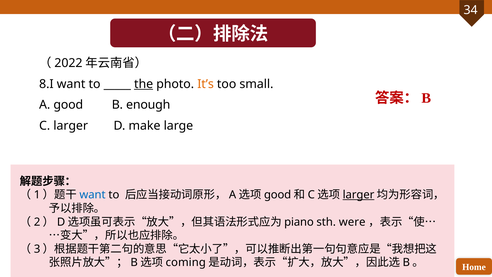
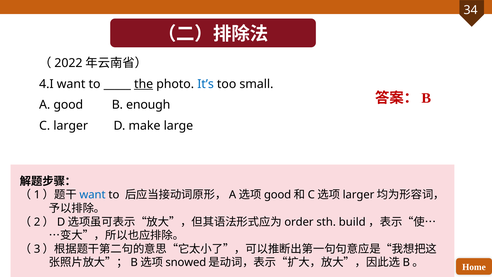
8.I: 8.I -> 4.I
It’s colour: orange -> blue
larger at (359, 195) underline: present -> none
piano: piano -> order
were: were -> build
coming: coming -> snowed
